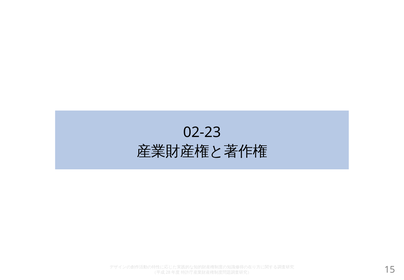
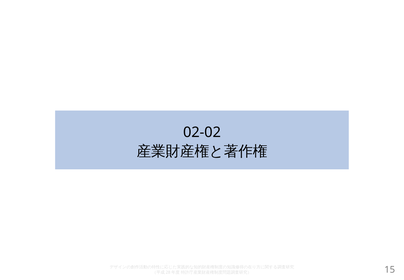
02-23: 02-23 -> 02-02
